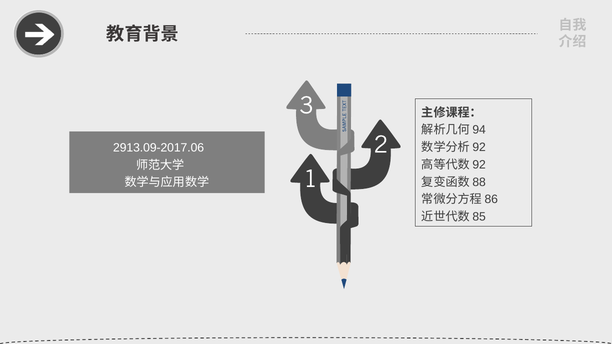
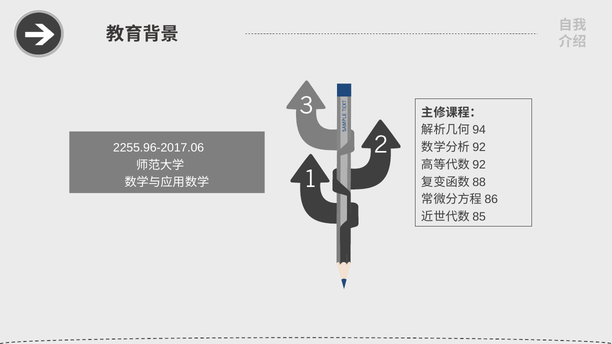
2913.09-2017.06: 2913.09-2017.06 -> 2255.96-2017.06
